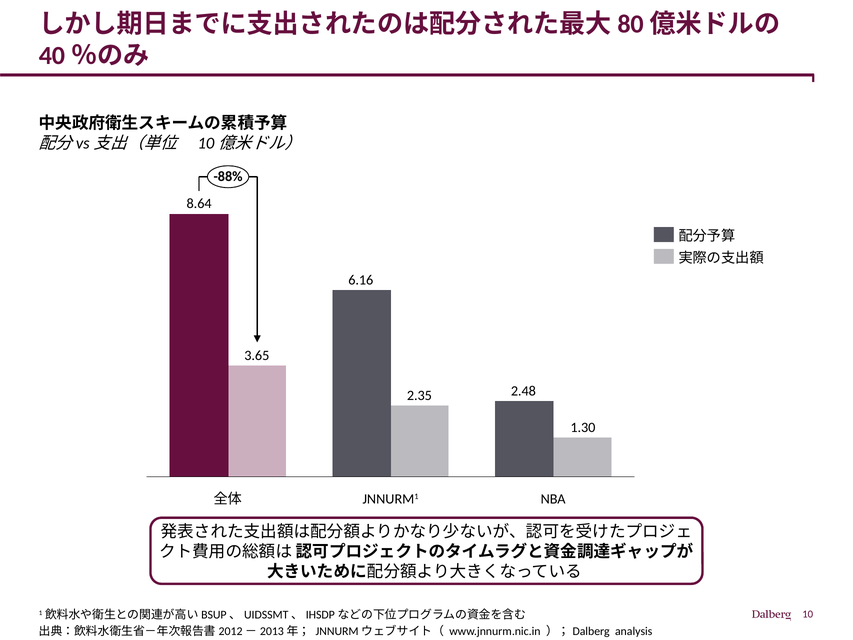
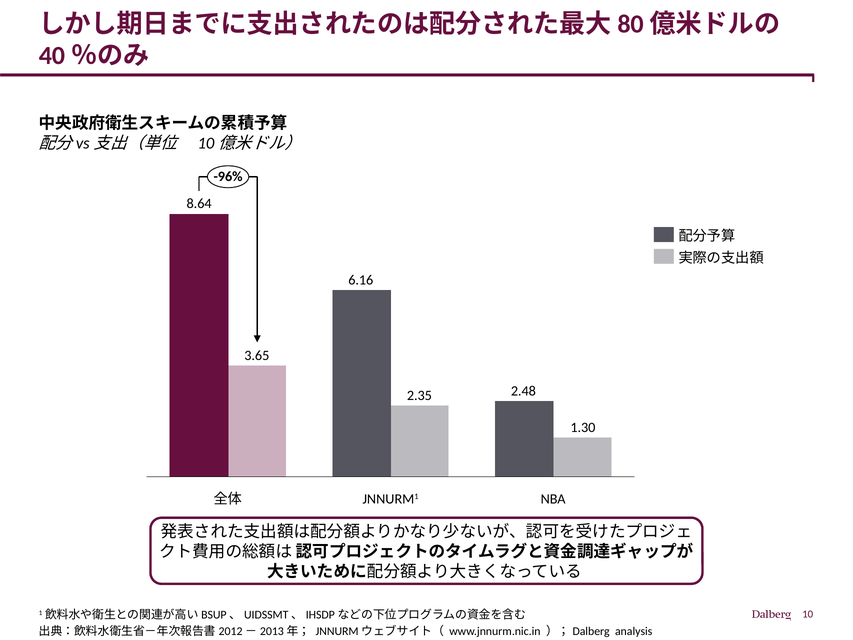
-88%: -88% -> -96%
